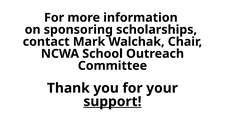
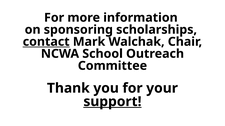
contact underline: none -> present
